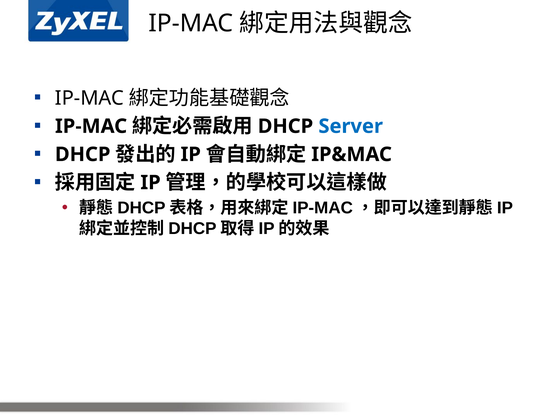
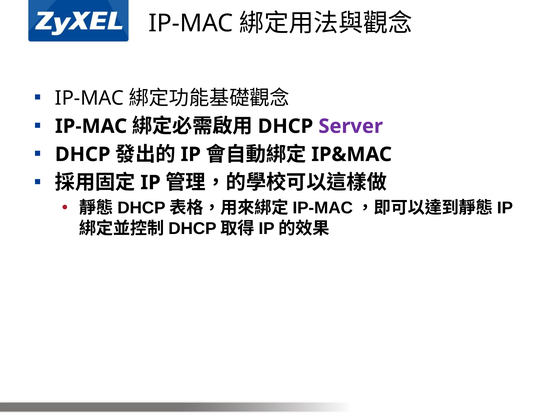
Server colour: blue -> purple
